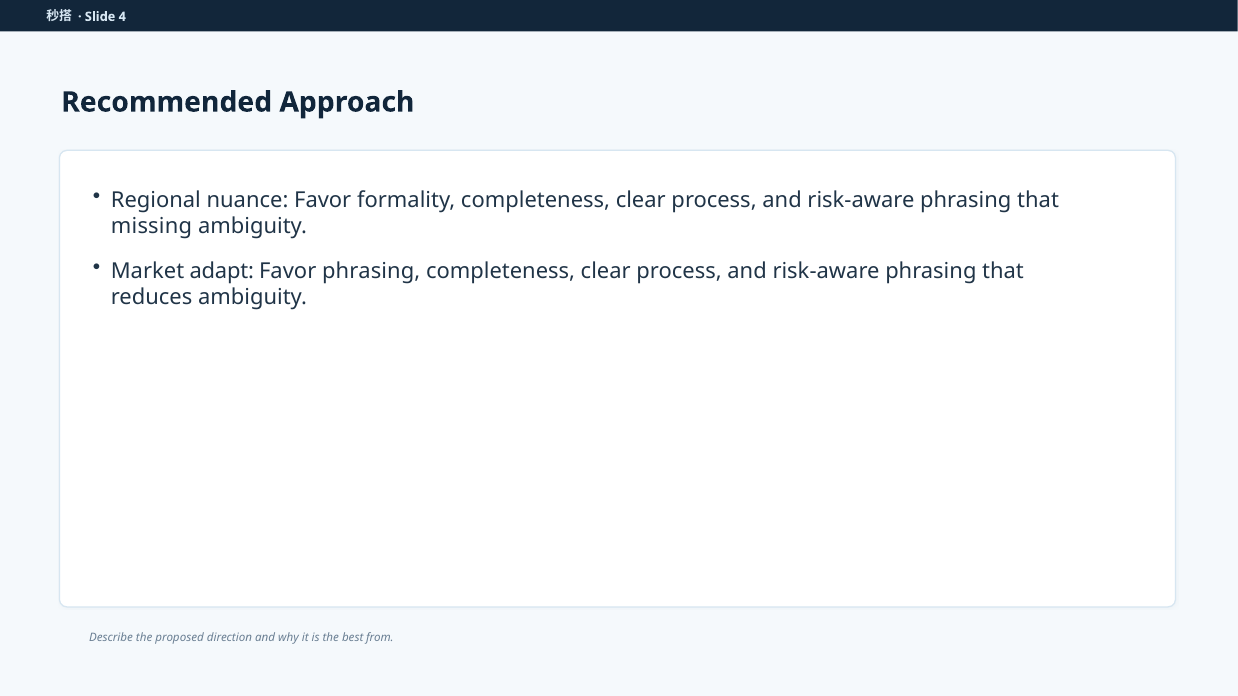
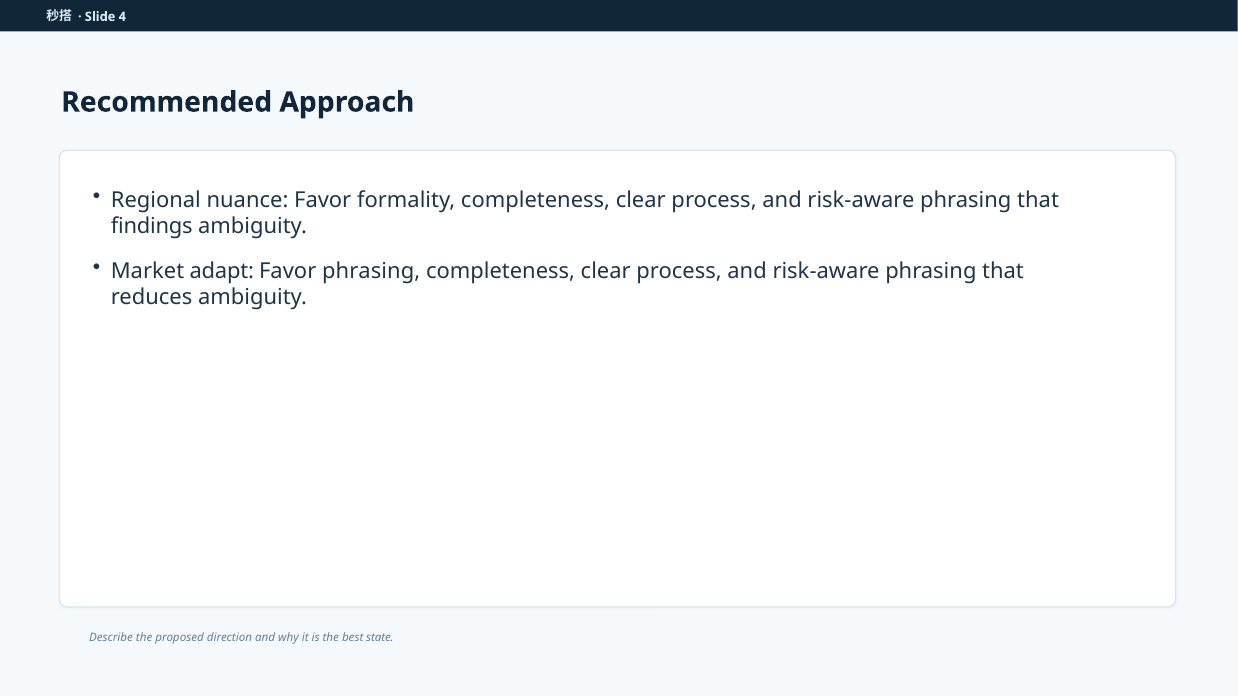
missing: missing -> findings
from: from -> state
